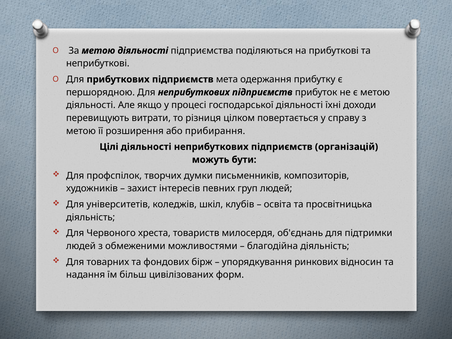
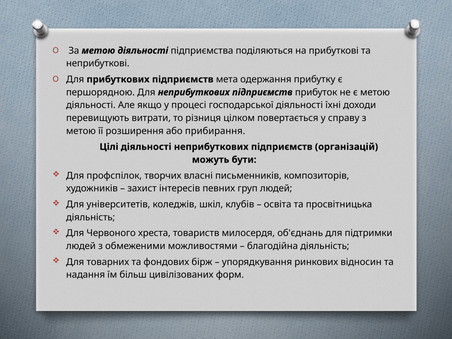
думки: думки -> власні
